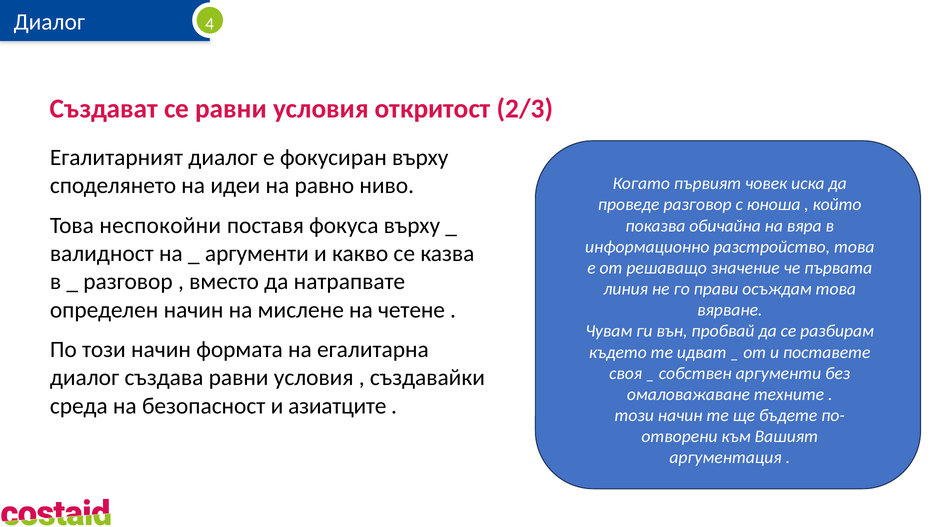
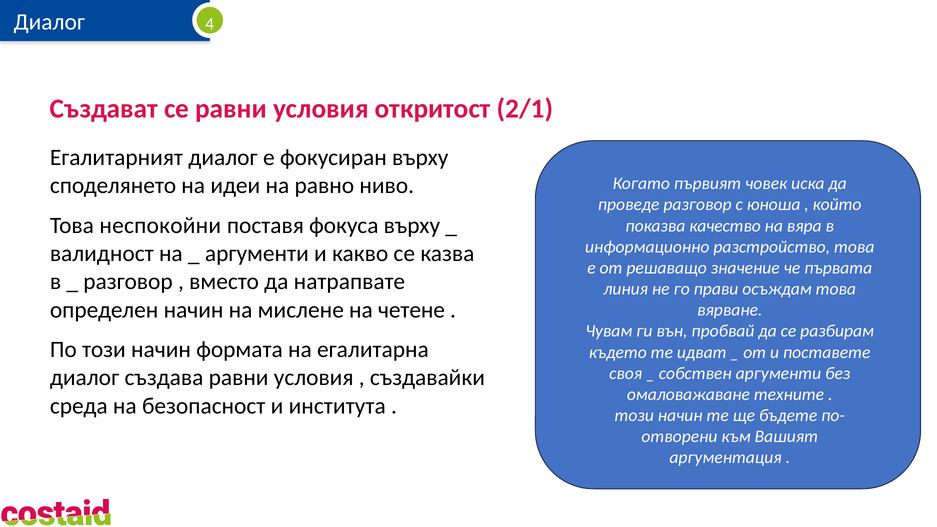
2/3: 2/3 -> 2/1
обичайна: обичайна -> качество
азиатците: азиатците -> института
